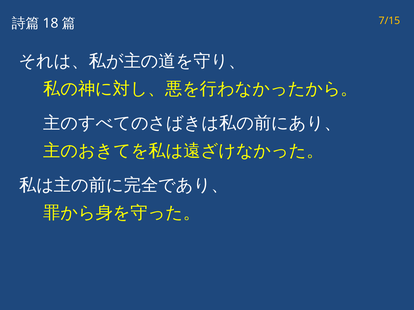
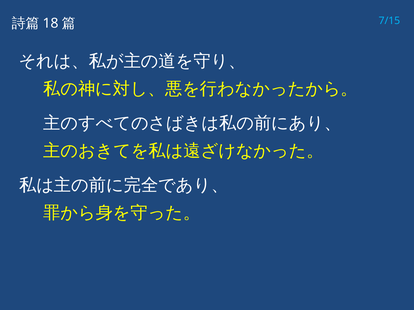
7/15 colour: yellow -> light blue
